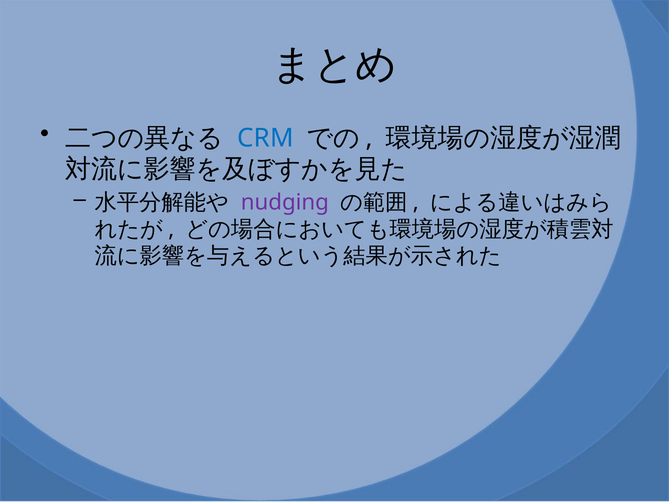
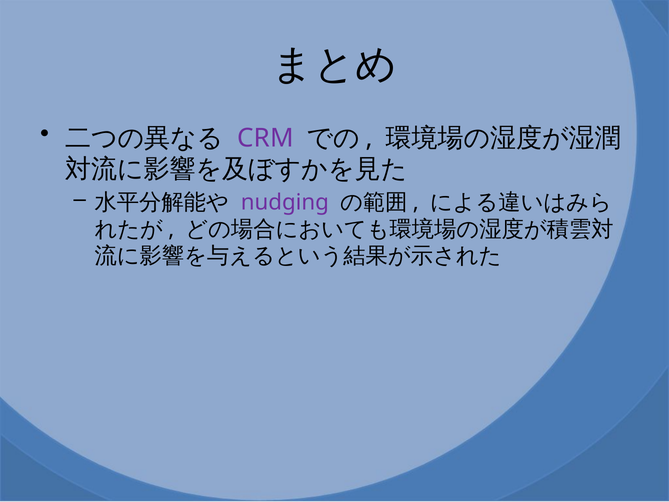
CRM colour: blue -> purple
